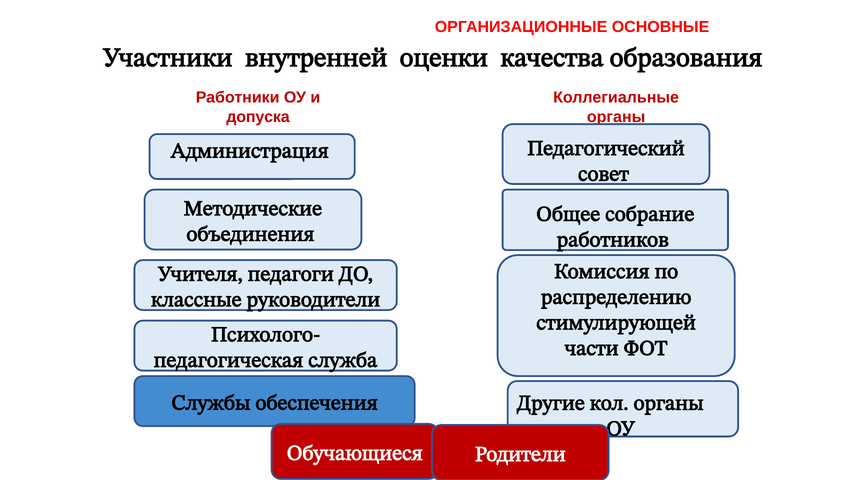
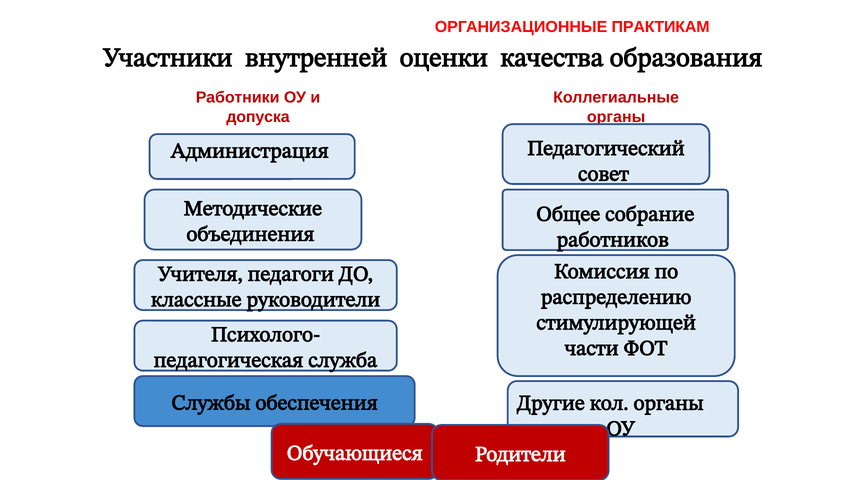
ОСНОВНЫЕ: ОСНОВНЫЕ -> ПРАКТИКАМ
